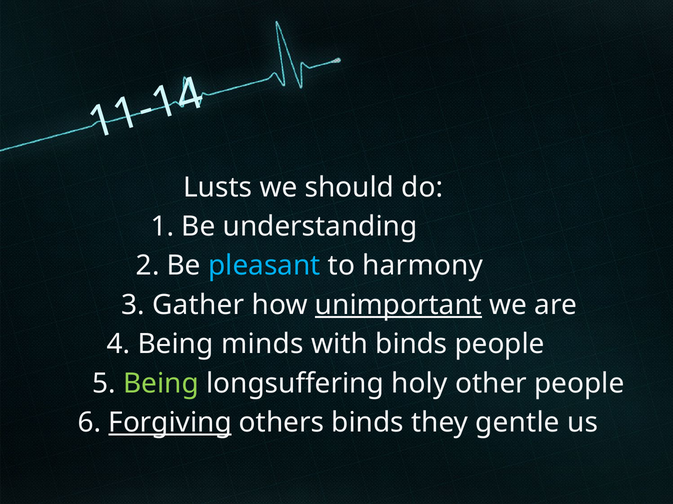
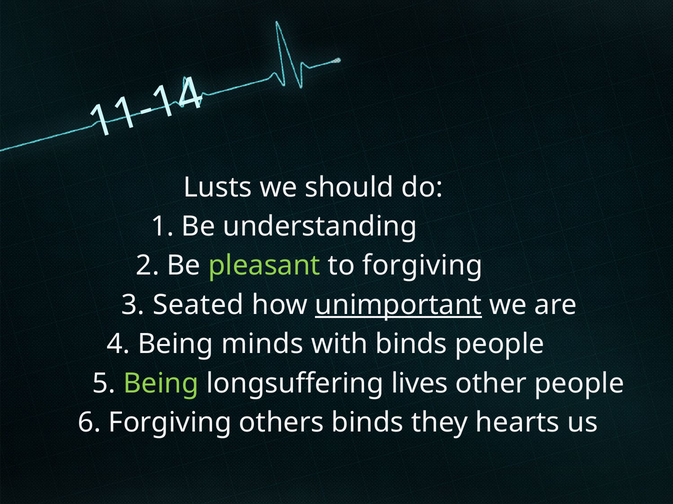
pleasant colour: light blue -> light green
to harmony: harmony -> forgiving
Gather: Gather -> Seated
holy: holy -> lives
Forgiving at (170, 423) underline: present -> none
gentle: gentle -> hearts
